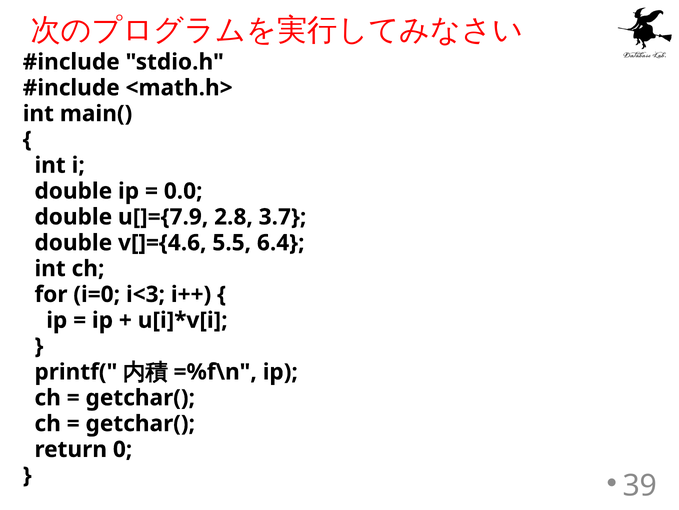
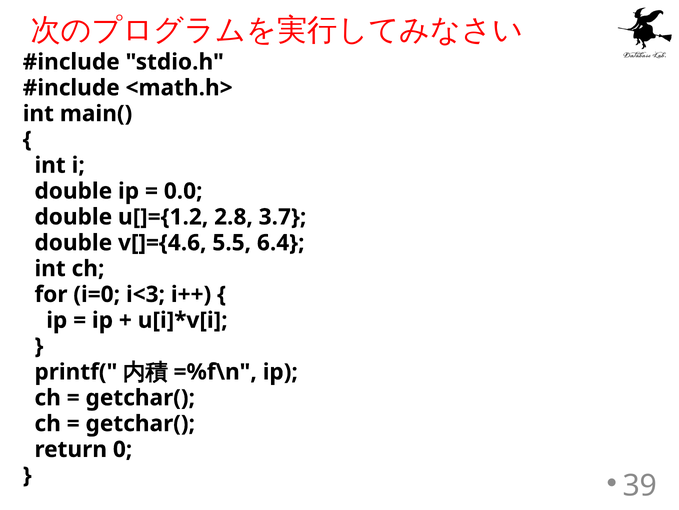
u[]={7.9: u[]={7.9 -> u[]={1.2
